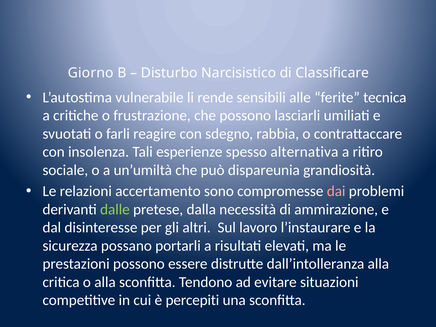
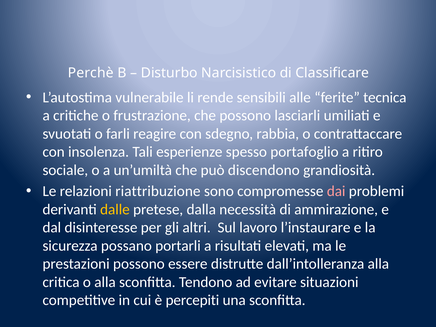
Giorno: Giorno -> Perchè
alternativa: alternativa -> portafoglio
dispareunia: dispareunia -> discendono
accertamento: accertamento -> riattribuzione
dalle colour: light green -> yellow
